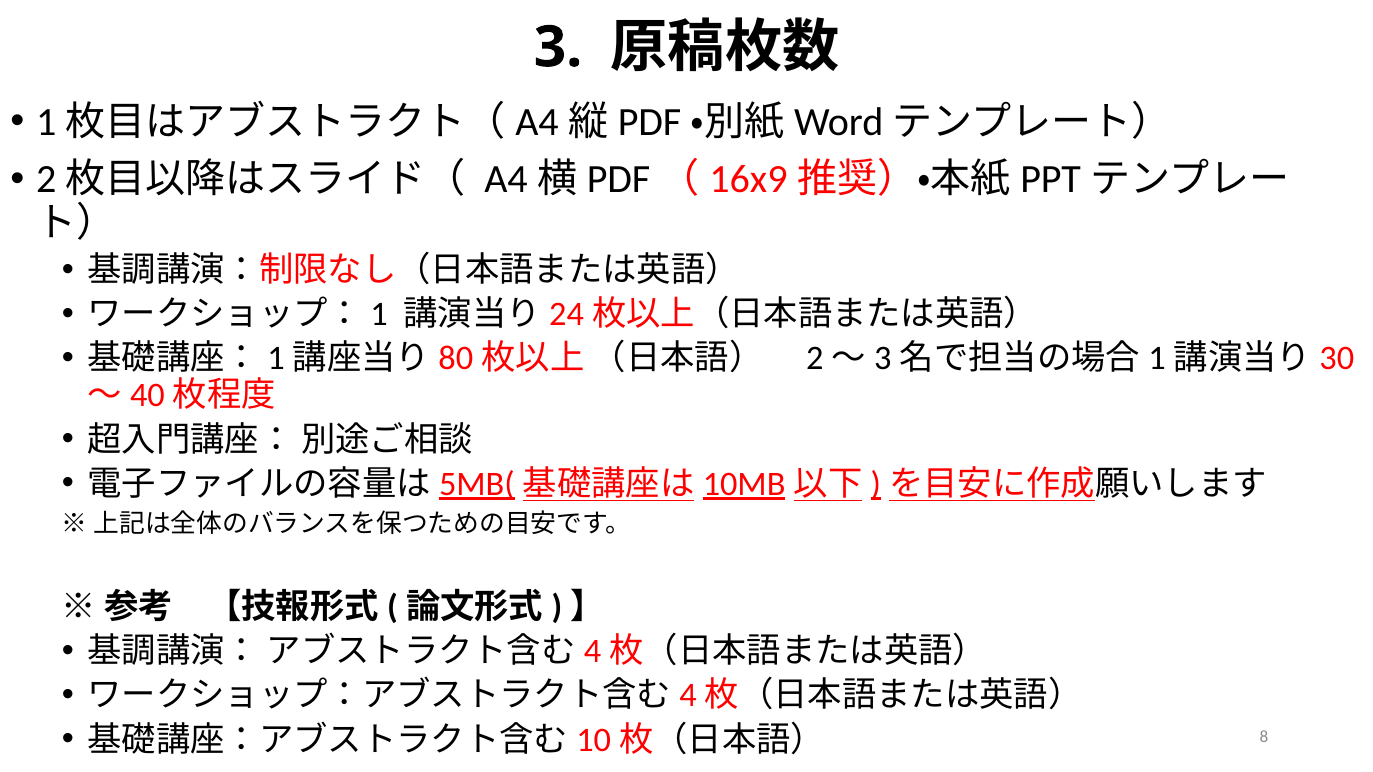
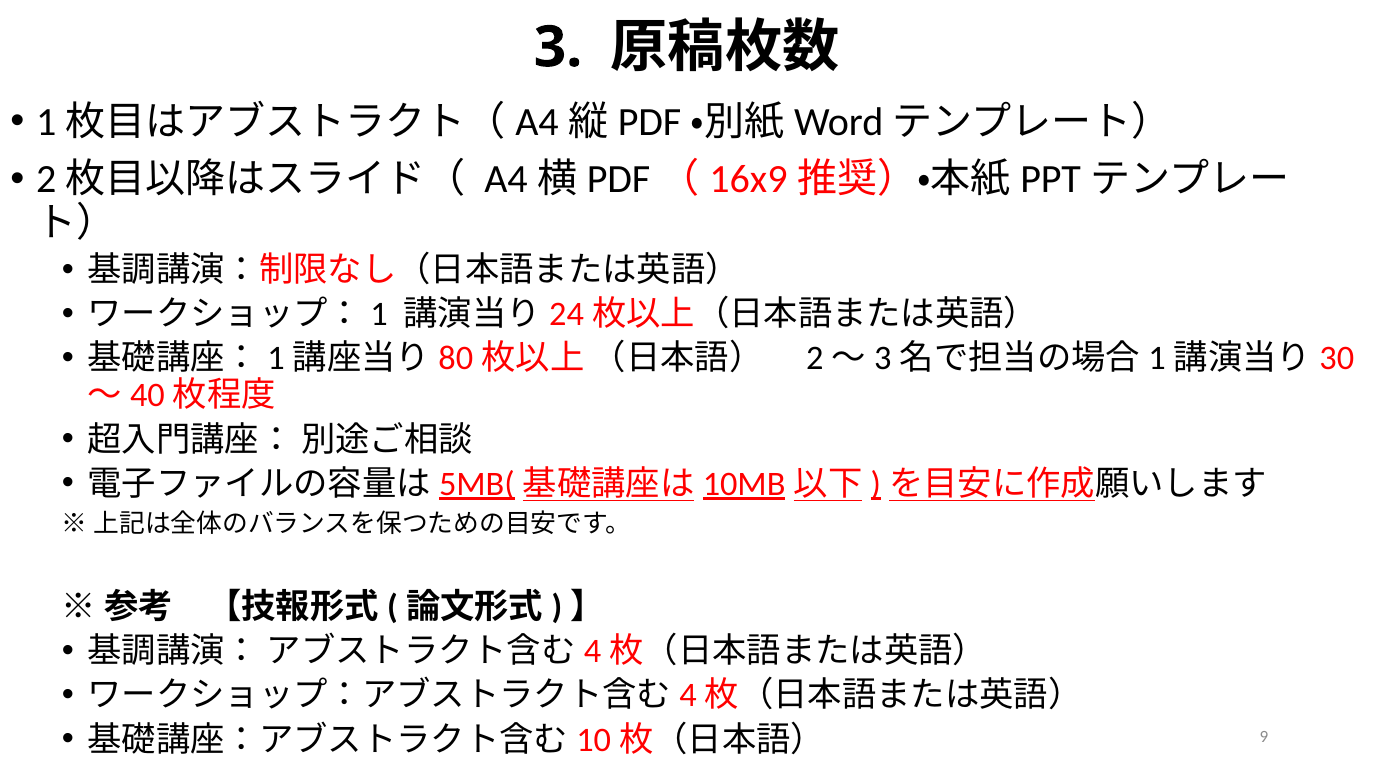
8: 8 -> 9
